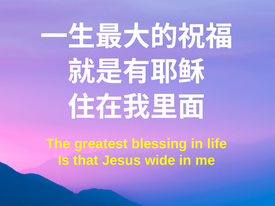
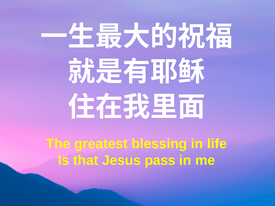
wide: wide -> pass
